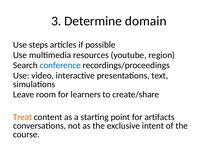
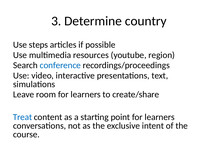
domain: domain -> country
Treat colour: orange -> blue
point for artifacts: artifacts -> learners
